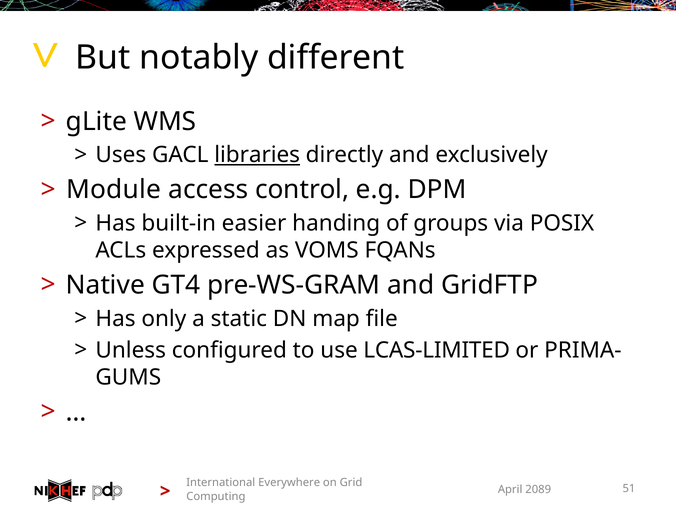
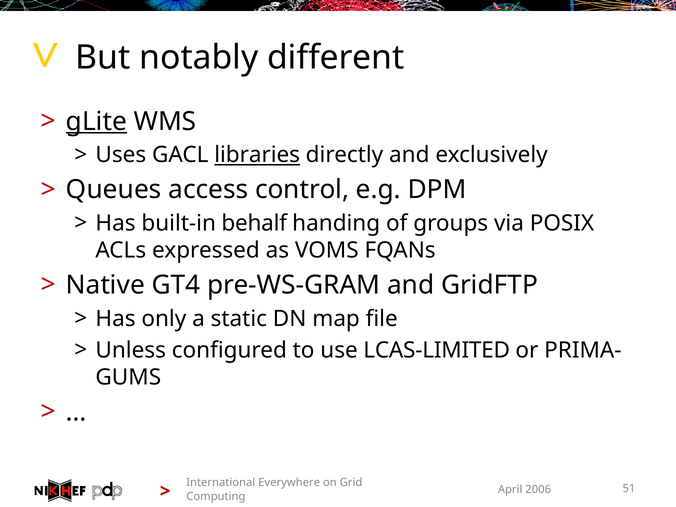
gLite underline: none -> present
Module: Module -> Queues
easier: easier -> behalf
2089: 2089 -> 2006
